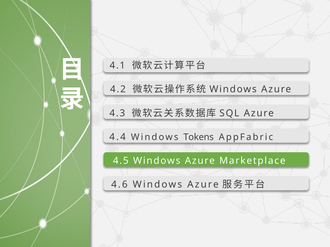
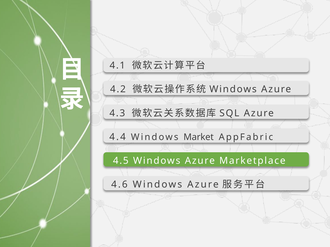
Tokens: Tokens -> Market
